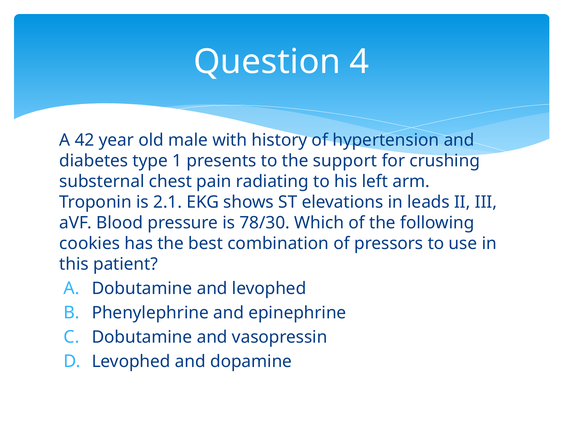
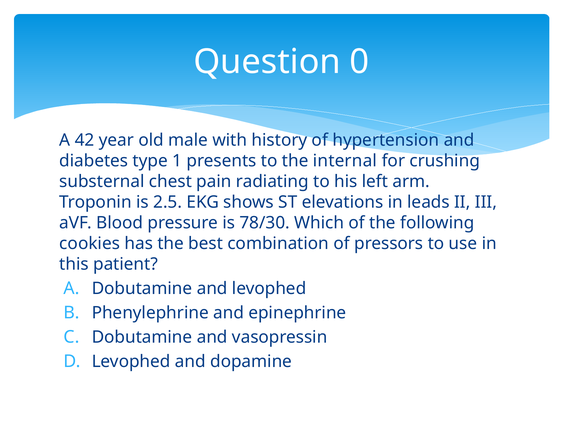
4: 4 -> 0
support: support -> internal
2.1: 2.1 -> 2.5
